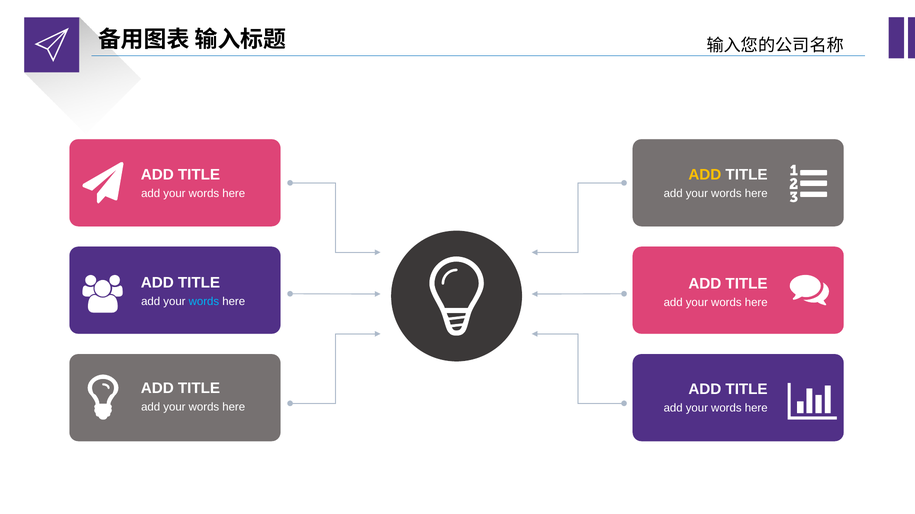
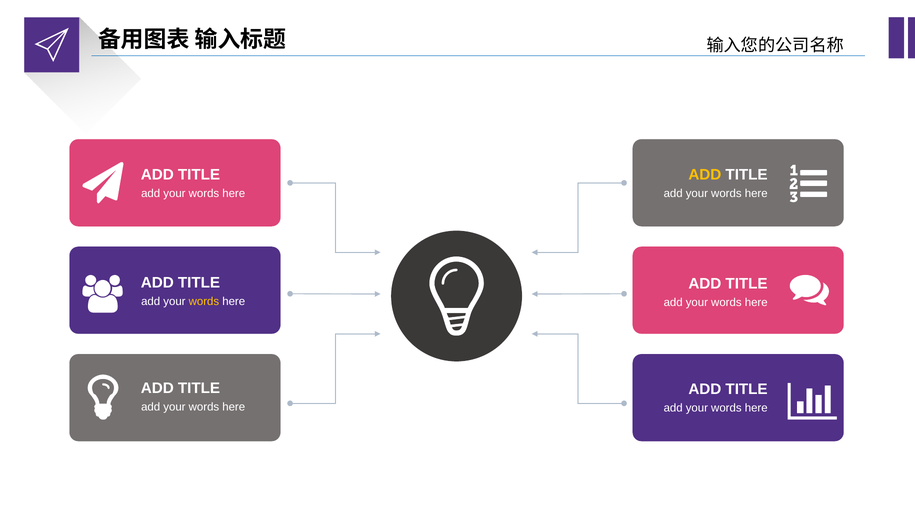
words at (204, 302) colour: light blue -> yellow
